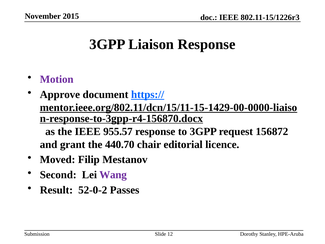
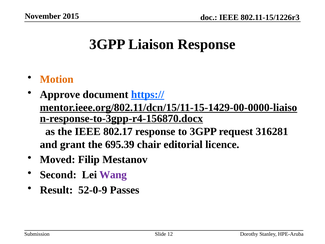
Motion colour: purple -> orange
955.57: 955.57 -> 802.17
156872: 156872 -> 316281
440.70: 440.70 -> 695.39
52-0-2: 52-0-2 -> 52-0-9
